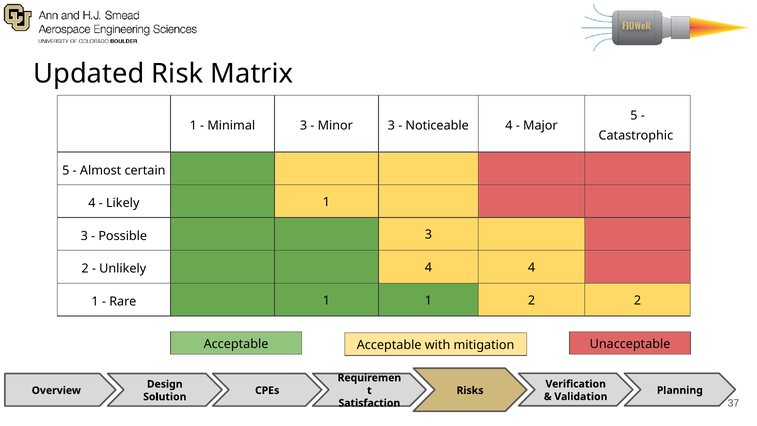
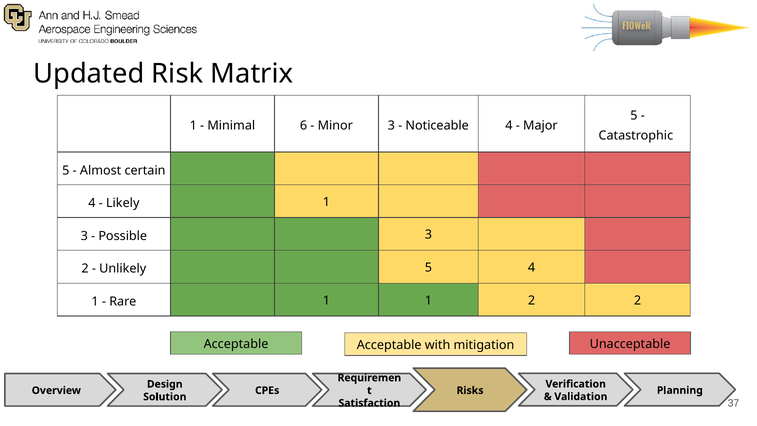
Minimal 3: 3 -> 6
Unlikely 4: 4 -> 5
